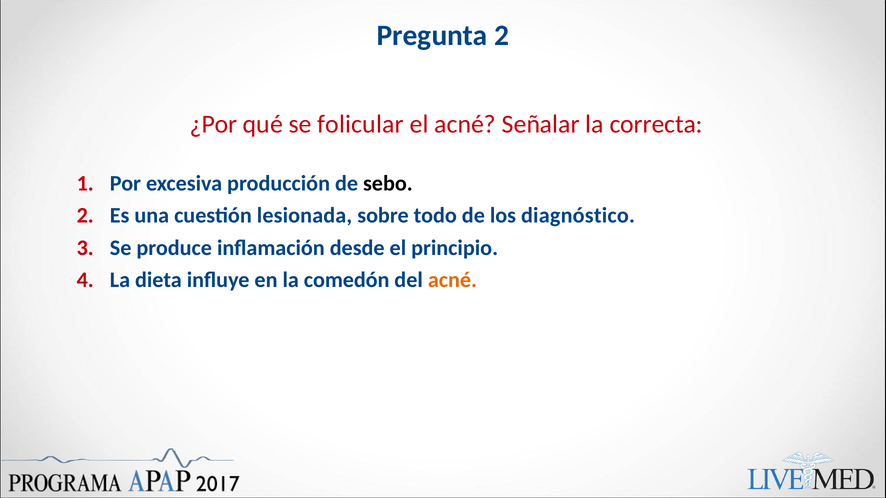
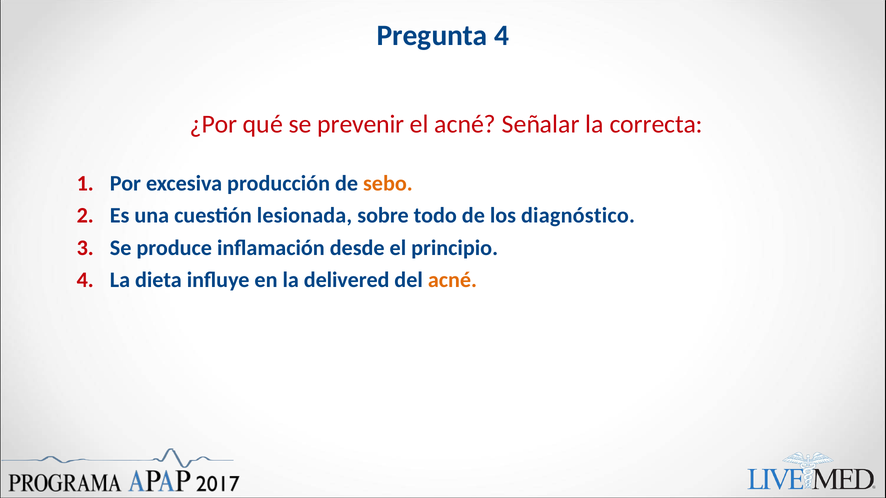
Pregunta 2: 2 -> 4
folicular: folicular -> prevenir
sebo colour: black -> orange
comedón: comedón -> delivered
